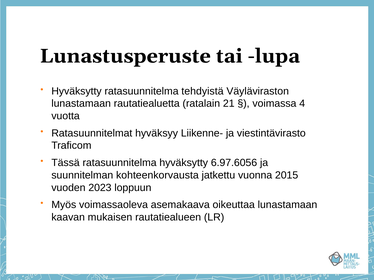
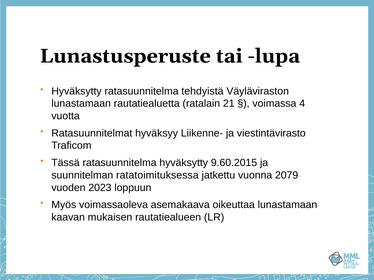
6.97.6056: 6.97.6056 -> 9.60.2015
kohteenkorvausta: kohteenkorvausta -> ratatoimituksessa
2015: 2015 -> 2079
